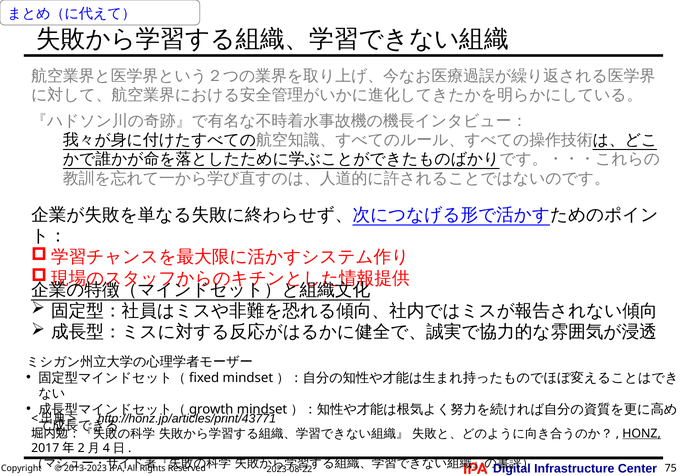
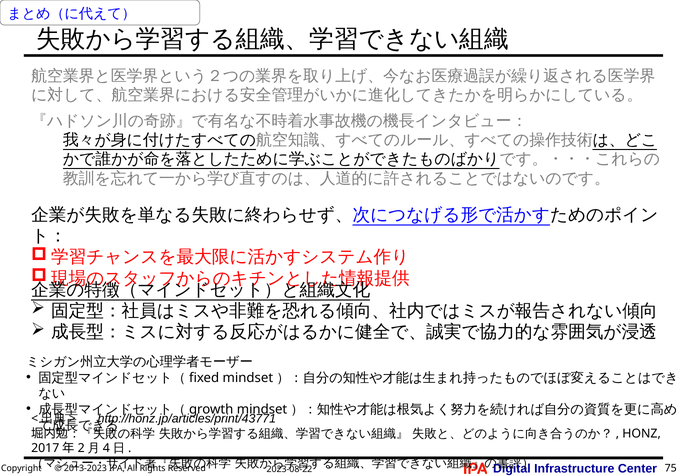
HONZ underline: present -> none
